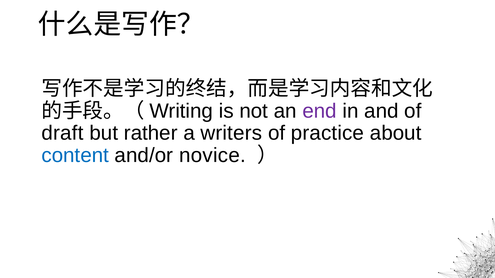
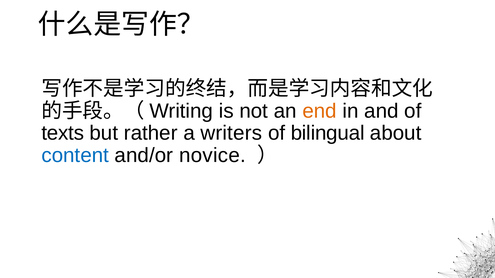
end colour: purple -> orange
draft: draft -> texts
practice: practice -> bilingual
